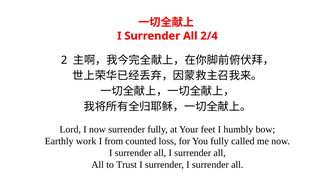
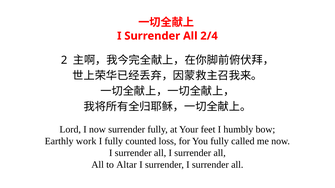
I from: from -> fully
Trust: Trust -> Altar
